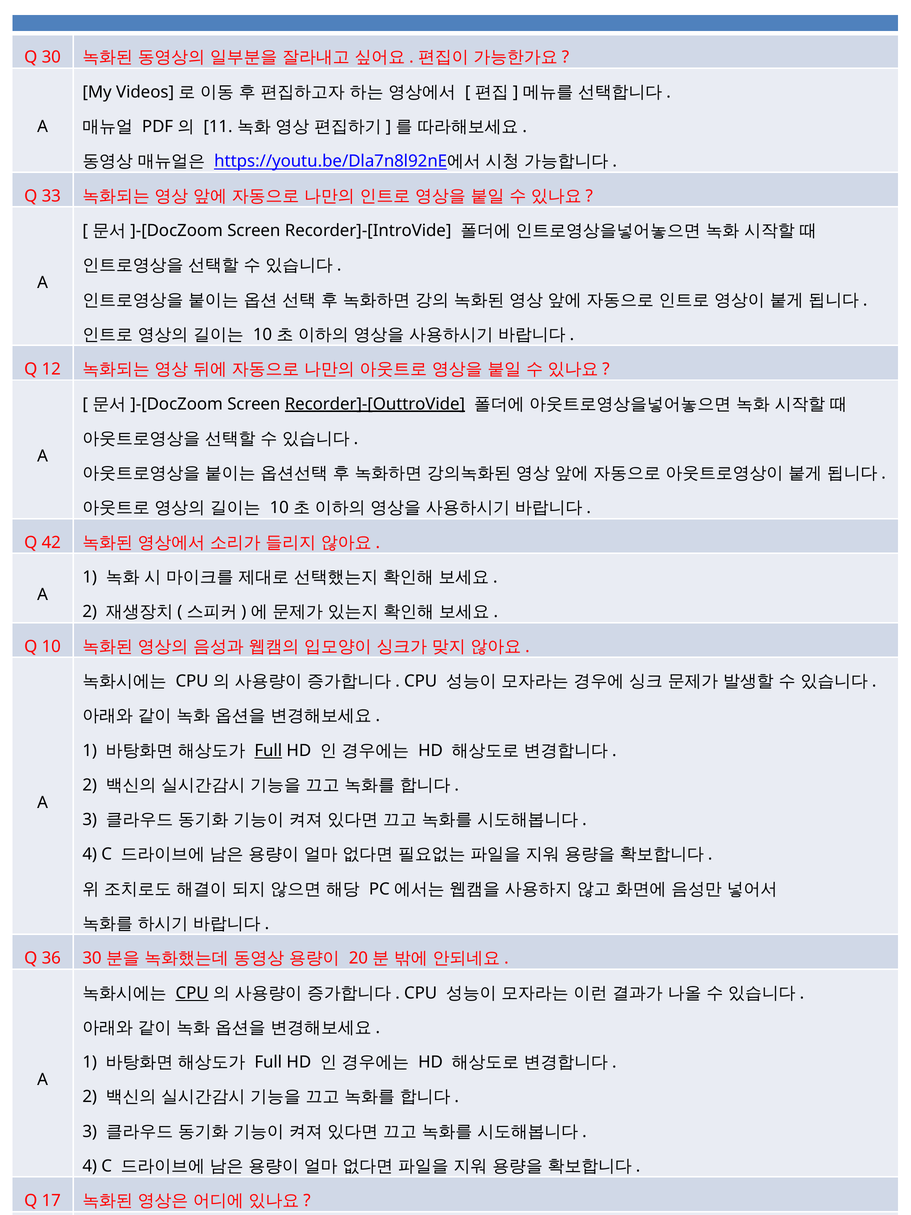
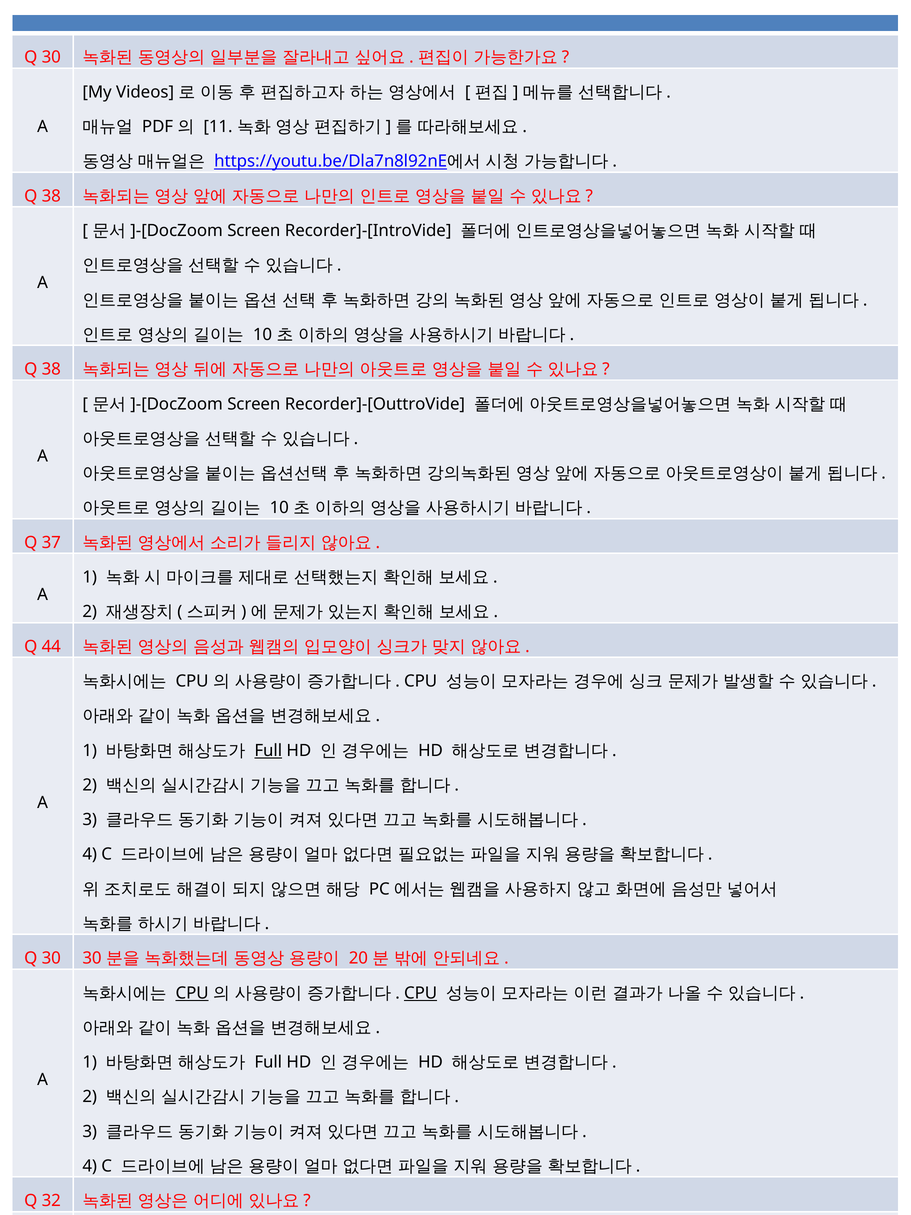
33 at (51, 196): 33 -> 38
12 at (51, 369): 12 -> 38
Recorder]-[OuttroVide underline: present -> none
42: 42 -> 37
Q 10: 10 -> 44
36 at (51, 958): 36 -> 30
CPU at (421, 993) underline: none -> present
17: 17 -> 32
